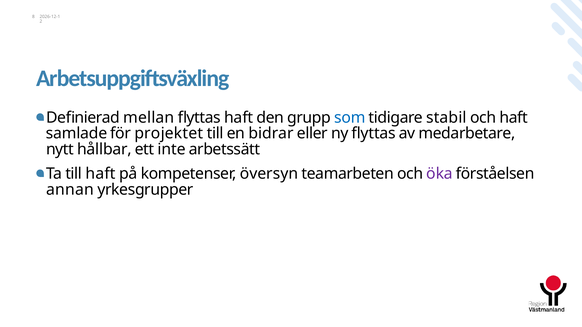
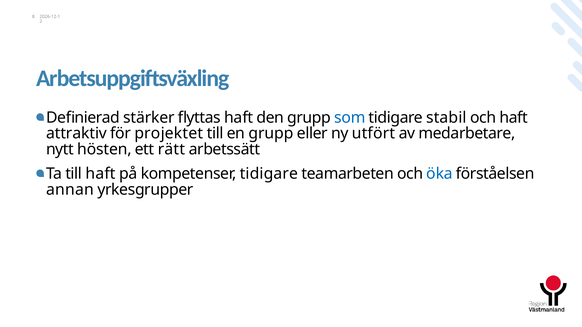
mellan: mellan -> stärker
samlade: samlade -> attraktiv
en bidrar: bidrar -> grupp
ny flyttas: flyttas -> utfört
hållbar: hållbar -> hösten
inte: inte -> rätt
kompetenser översyn: översyn -> tidigare
öka colour: purple -> blue
